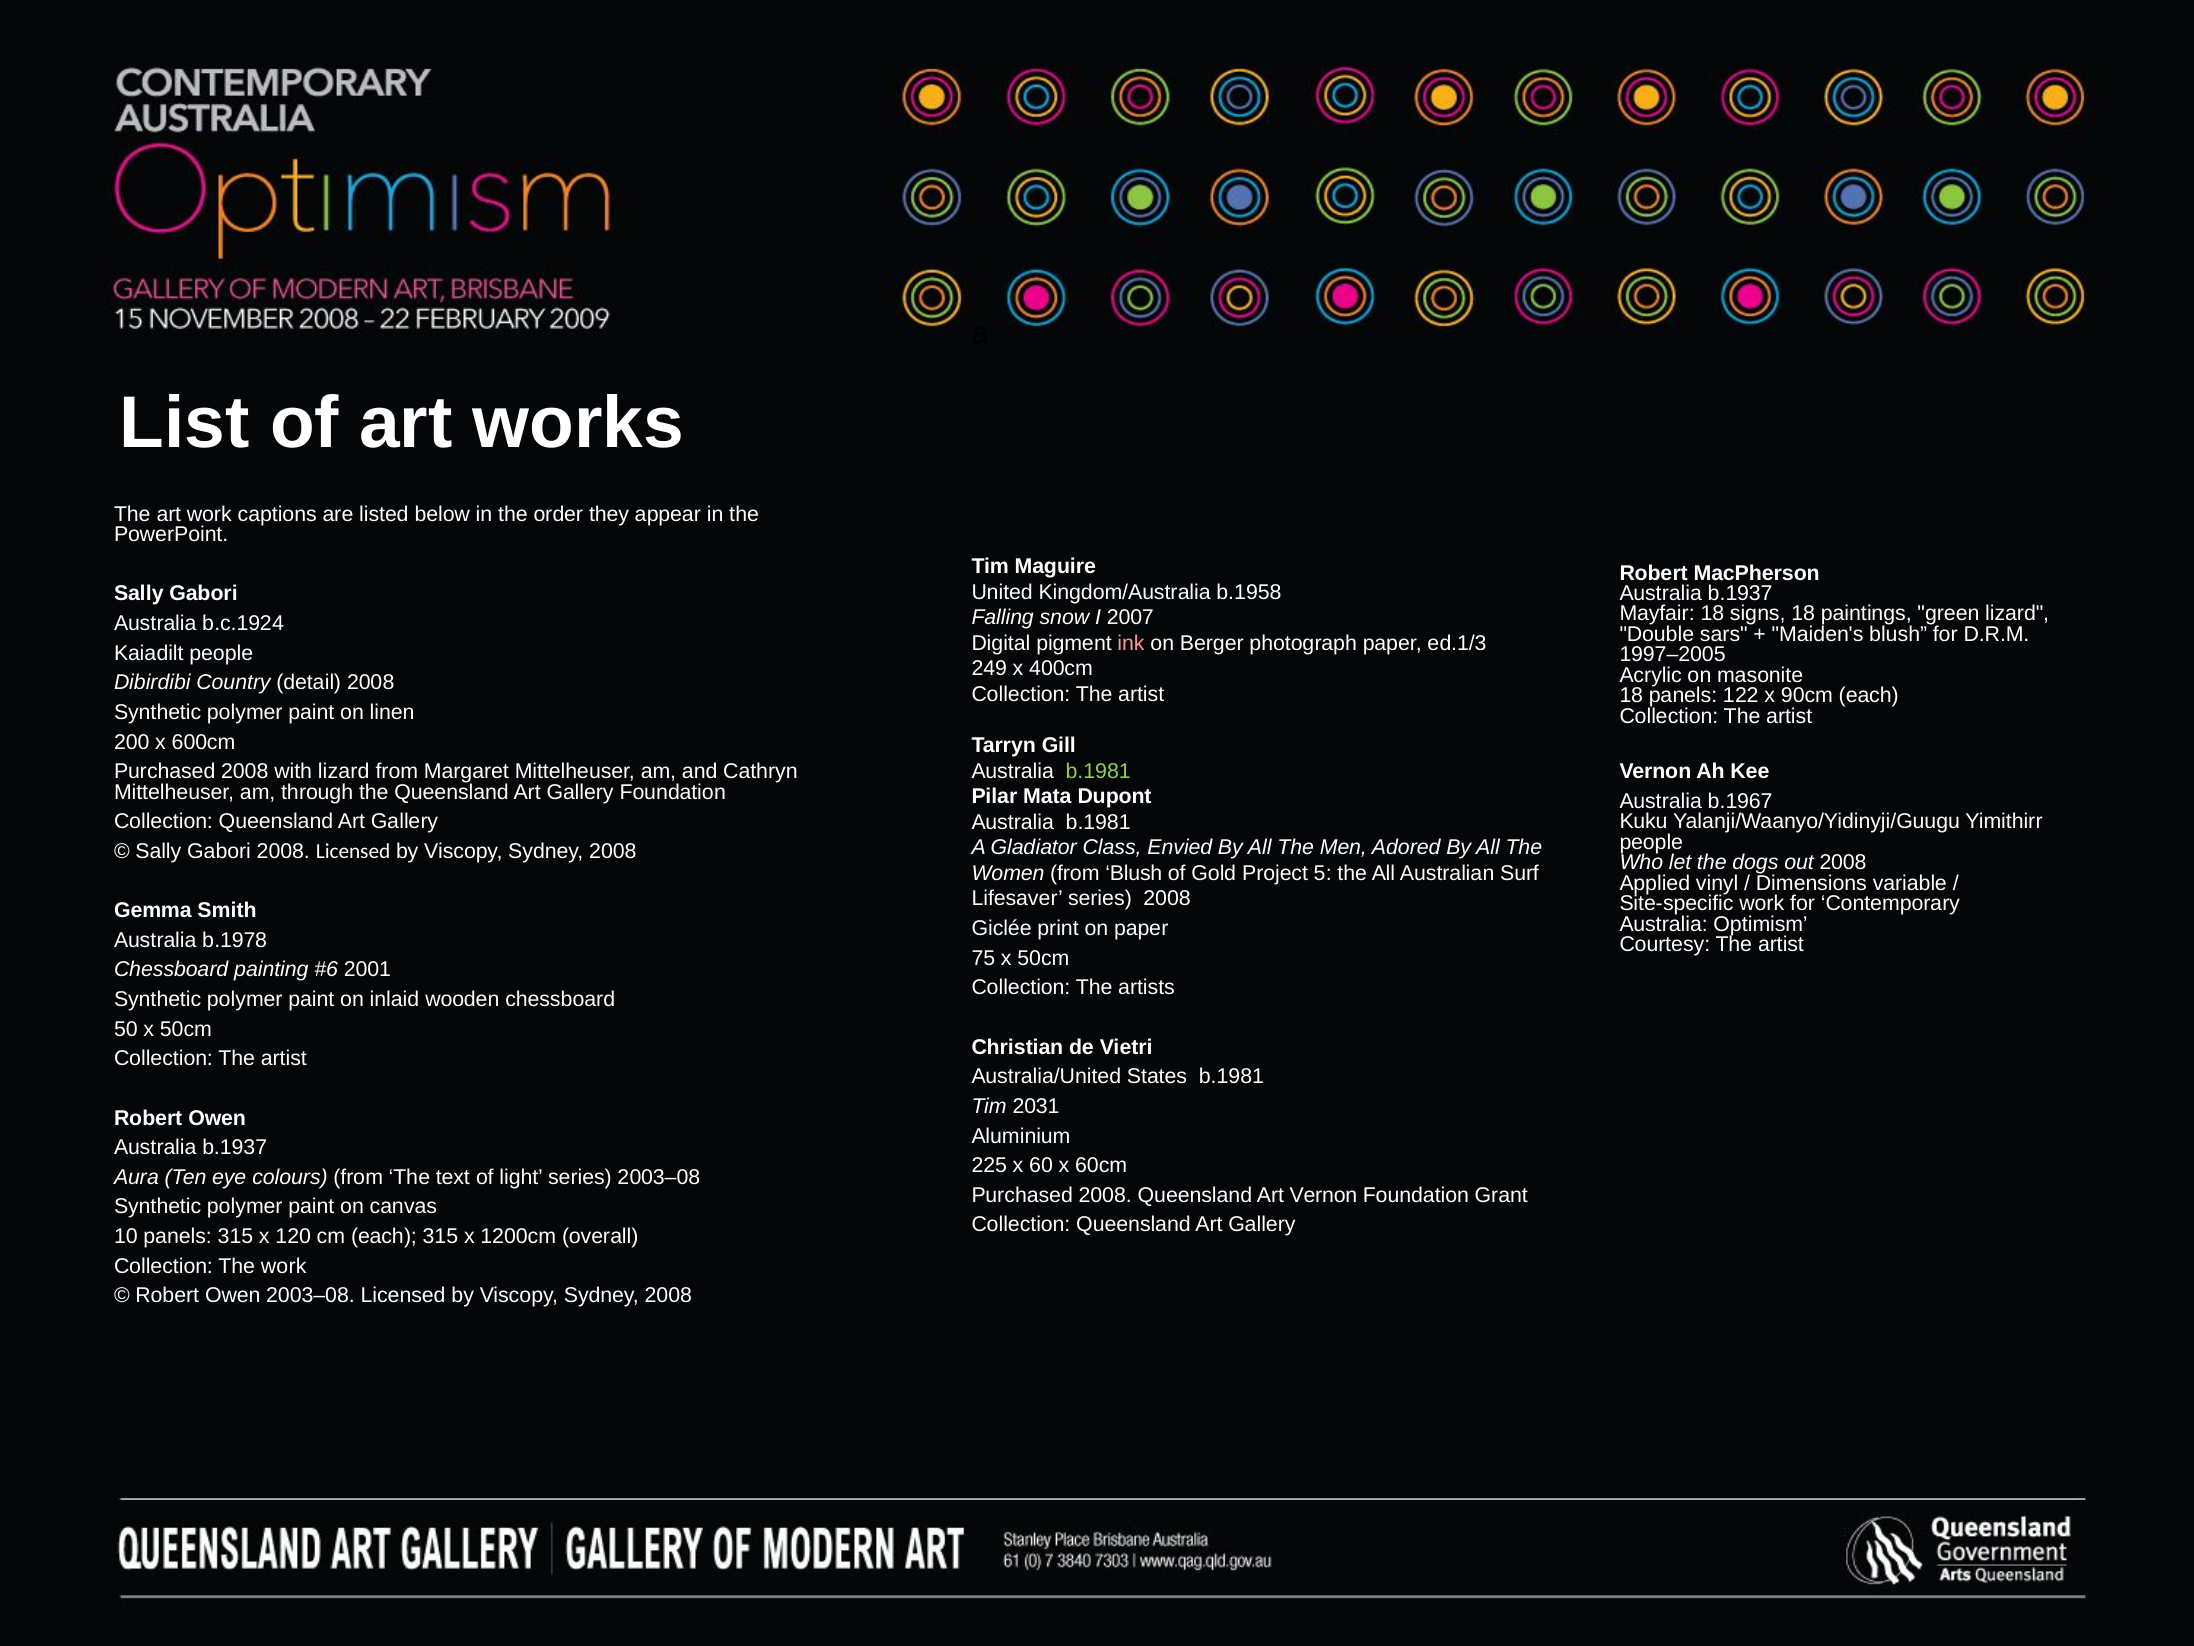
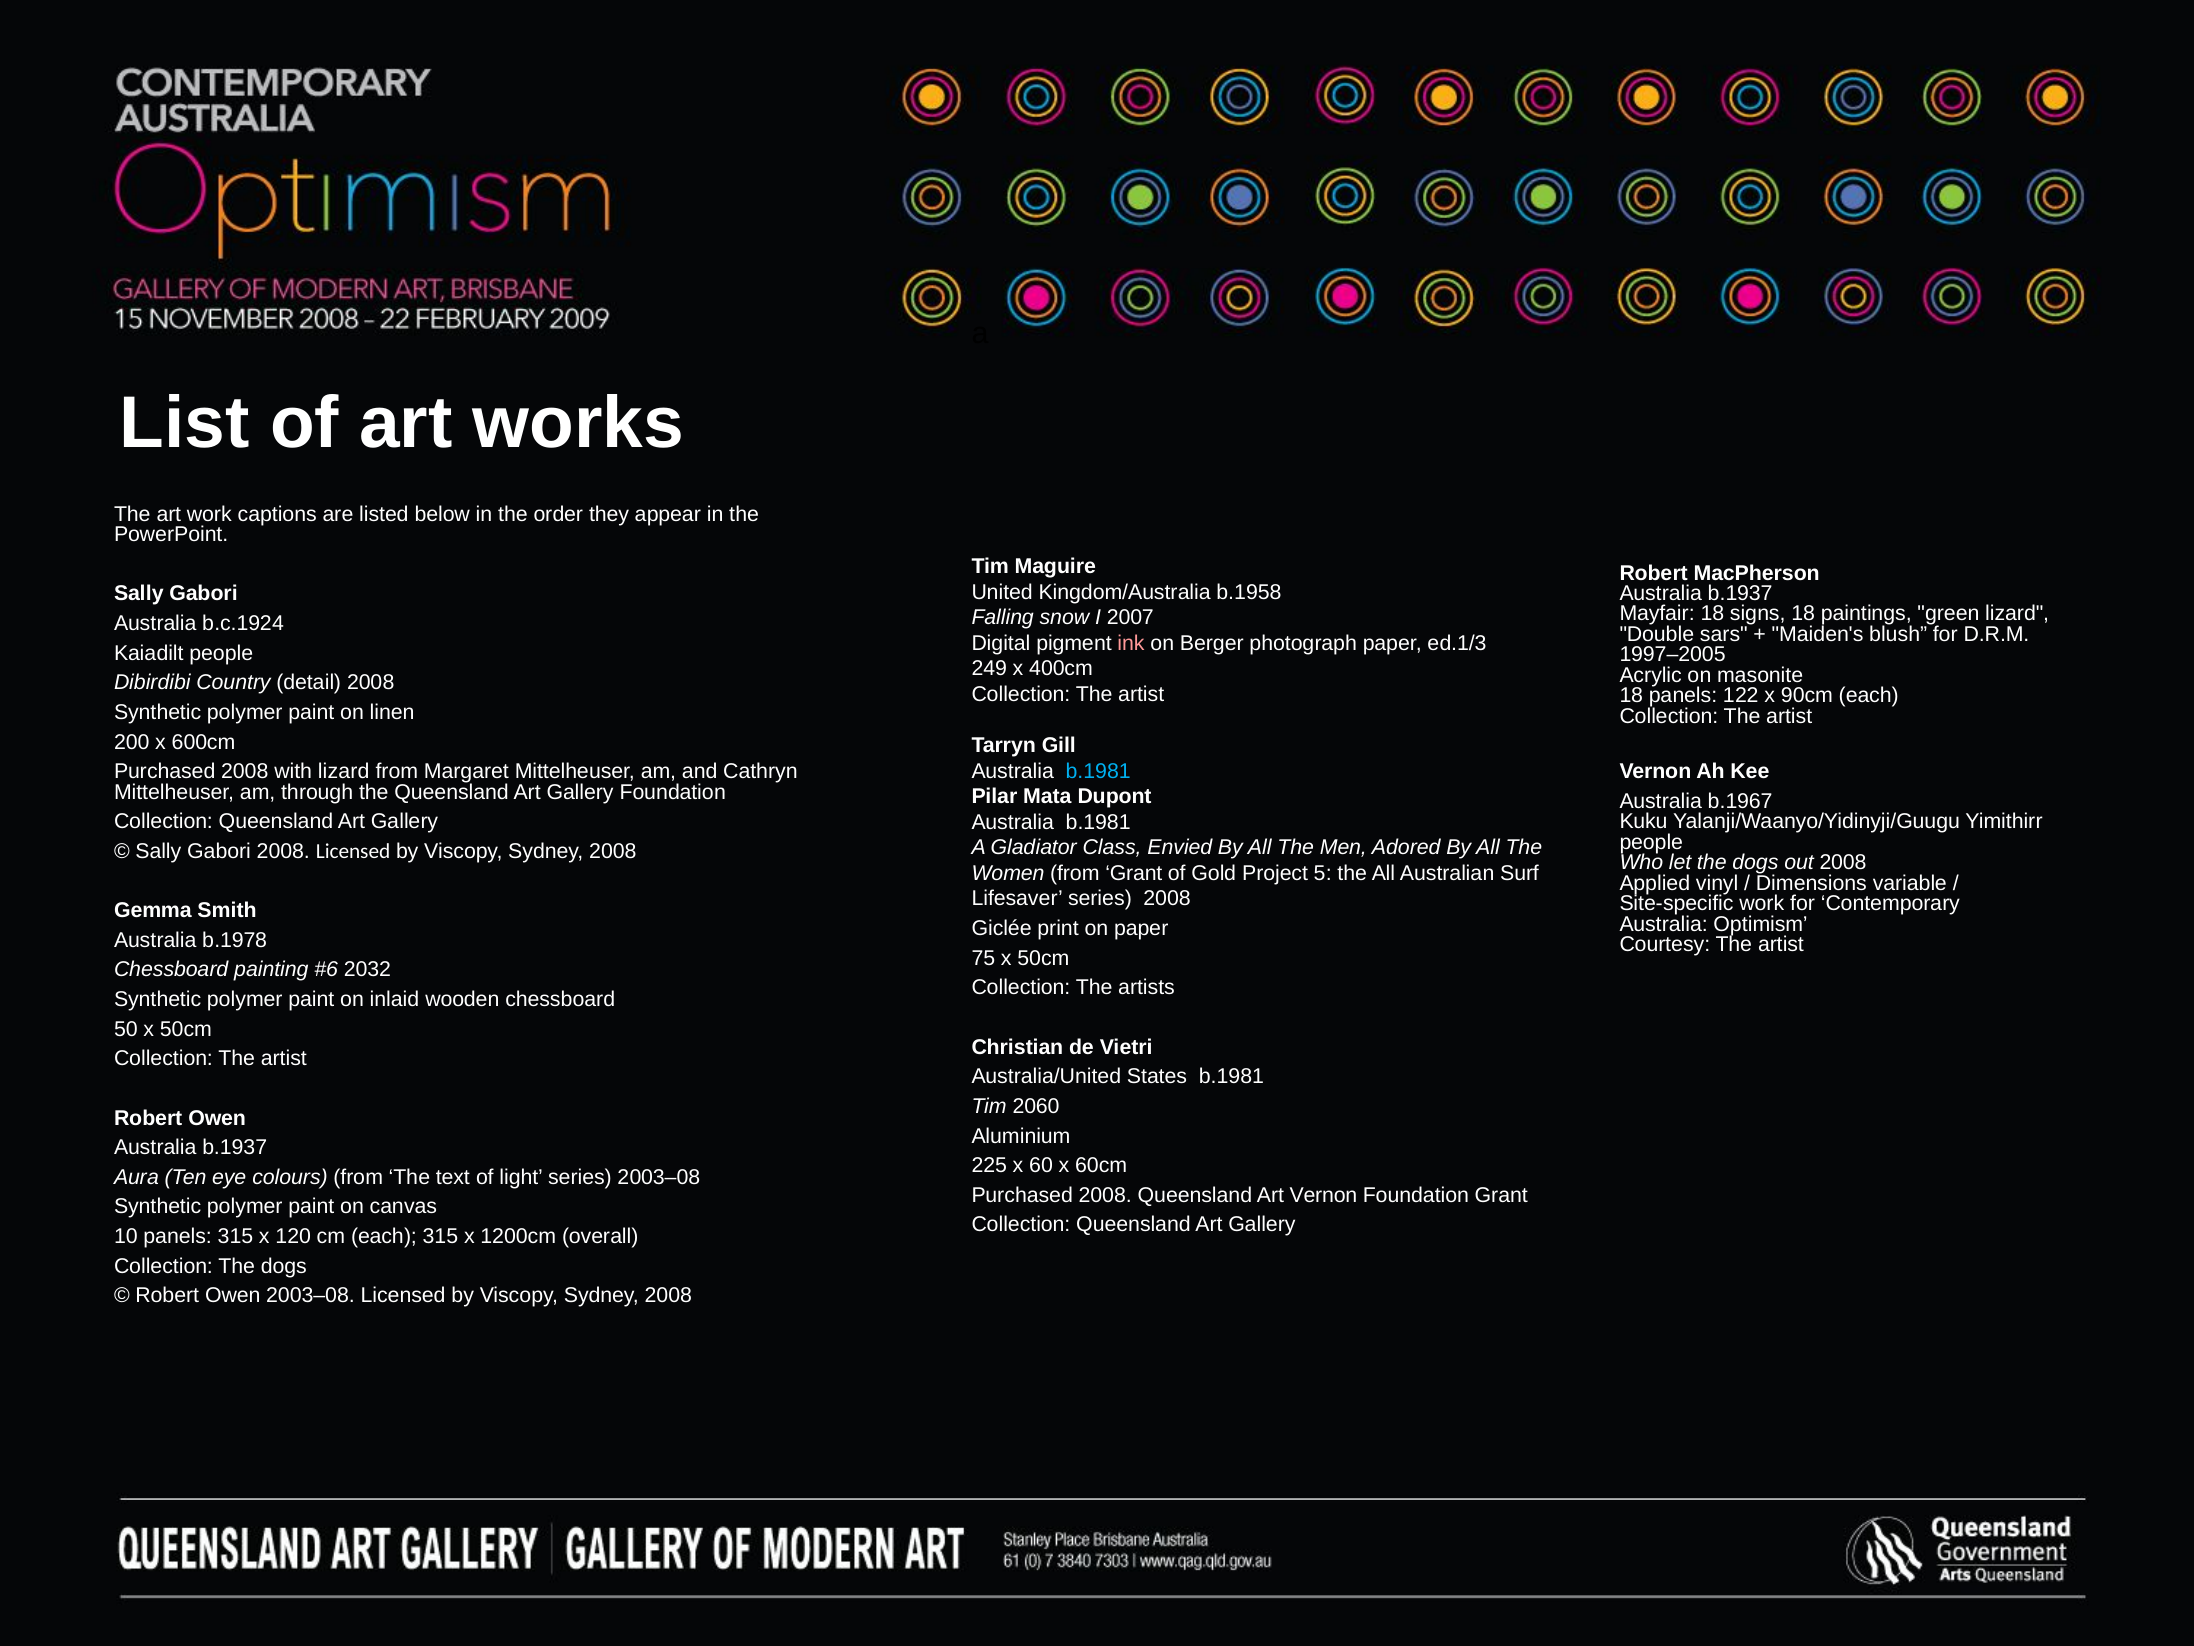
b.1981 at (1098, 771) colour: light green -> light blue
from Blush: Blush -> Grant
2001: 2001 -> 2032
2031: 2031 -> 2060
Collection The work: work -> dogs
